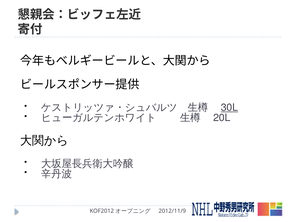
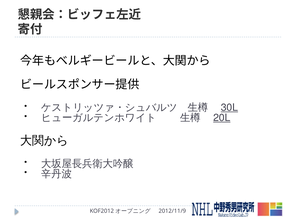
20L underline: none -> present
